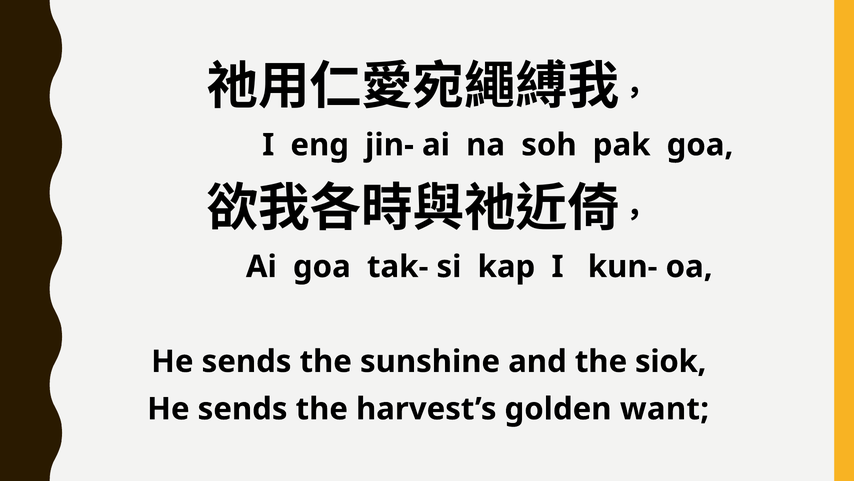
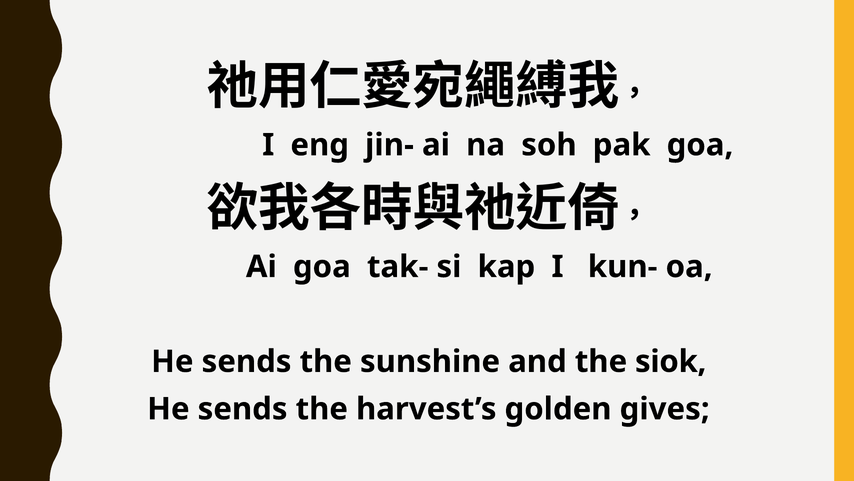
want: want -> gives
